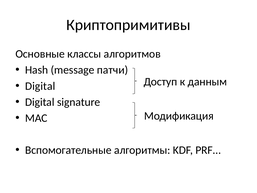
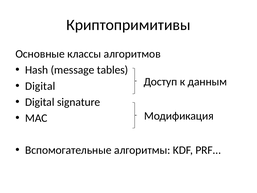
патчи: патчи -> tables
